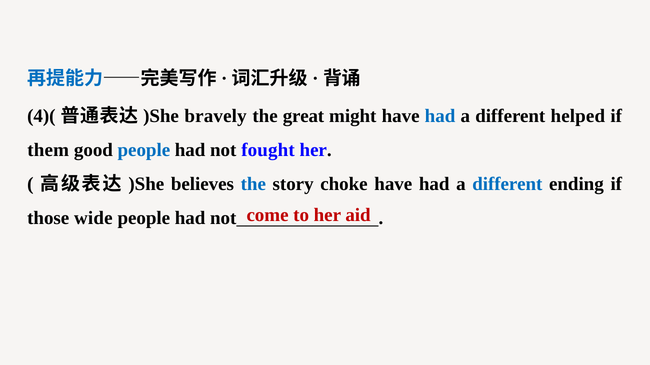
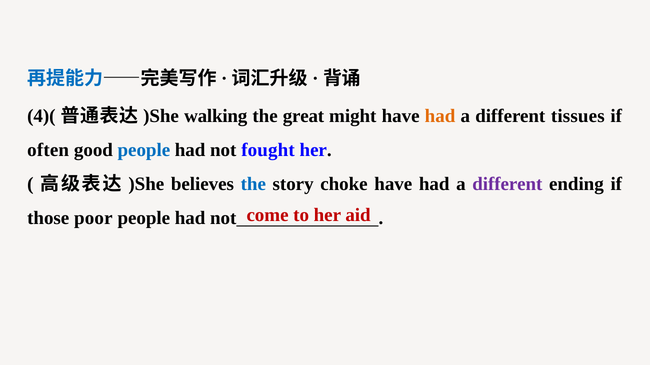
bravely: bravely -> walking
had at (440, 116) colour: blue -> orange
helped: helped -> tissues
them: them -> often
different at (507, 184) colour: blue -> purple
wide: wide -> poor
